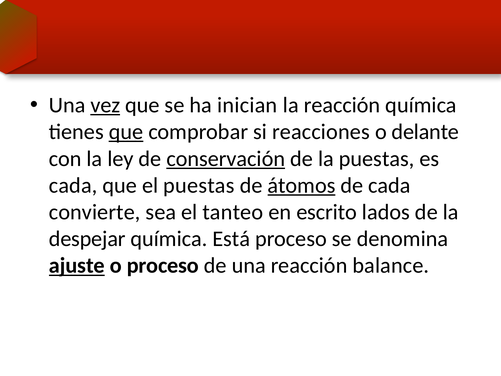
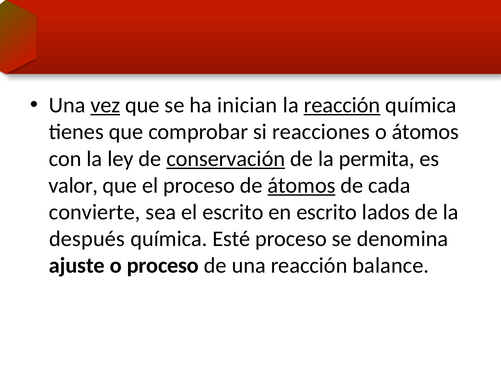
reacción at (342, 105) underline: none -> present
que at (126, 132) underline: present -> none
o delante: delante -> átomos
la puestas: puestas -> permita
cada at (73, 185): cada -> valor
el puestas: puestas -> proceso
el tanteo: tanteo -> escrito
despejar: despejar -> después
Está: Está -> Esté
ajuste underline: present -> none
